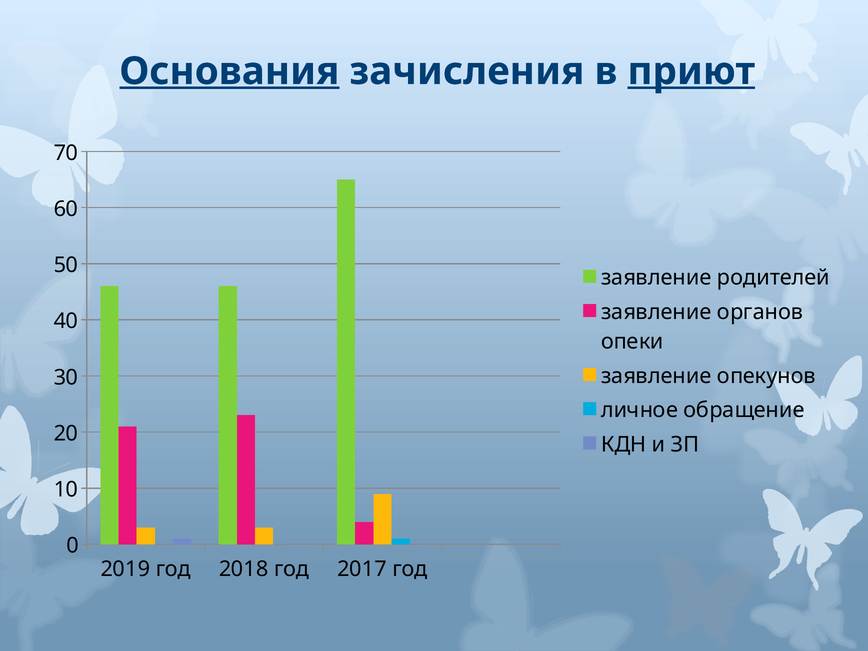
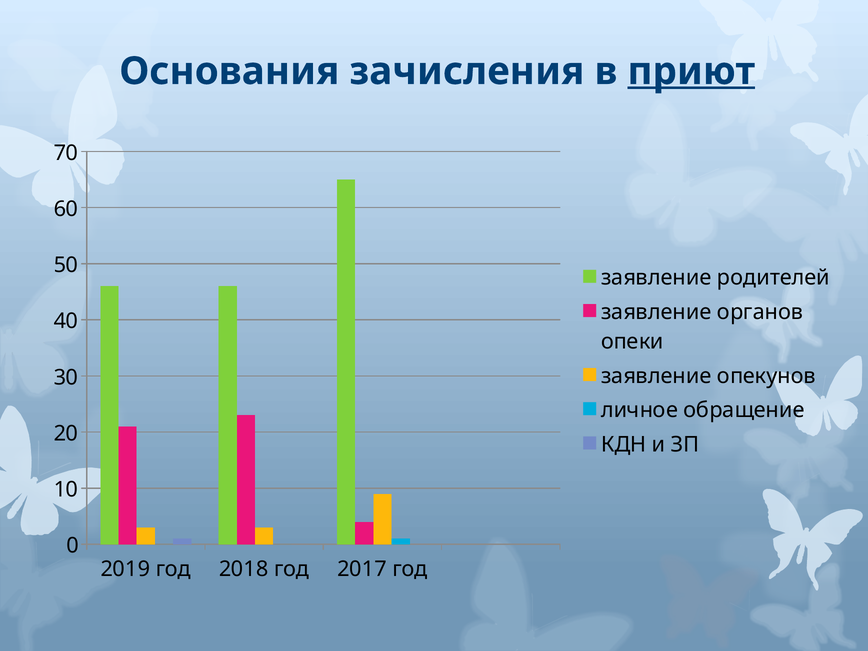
Основания underline: present -> none
